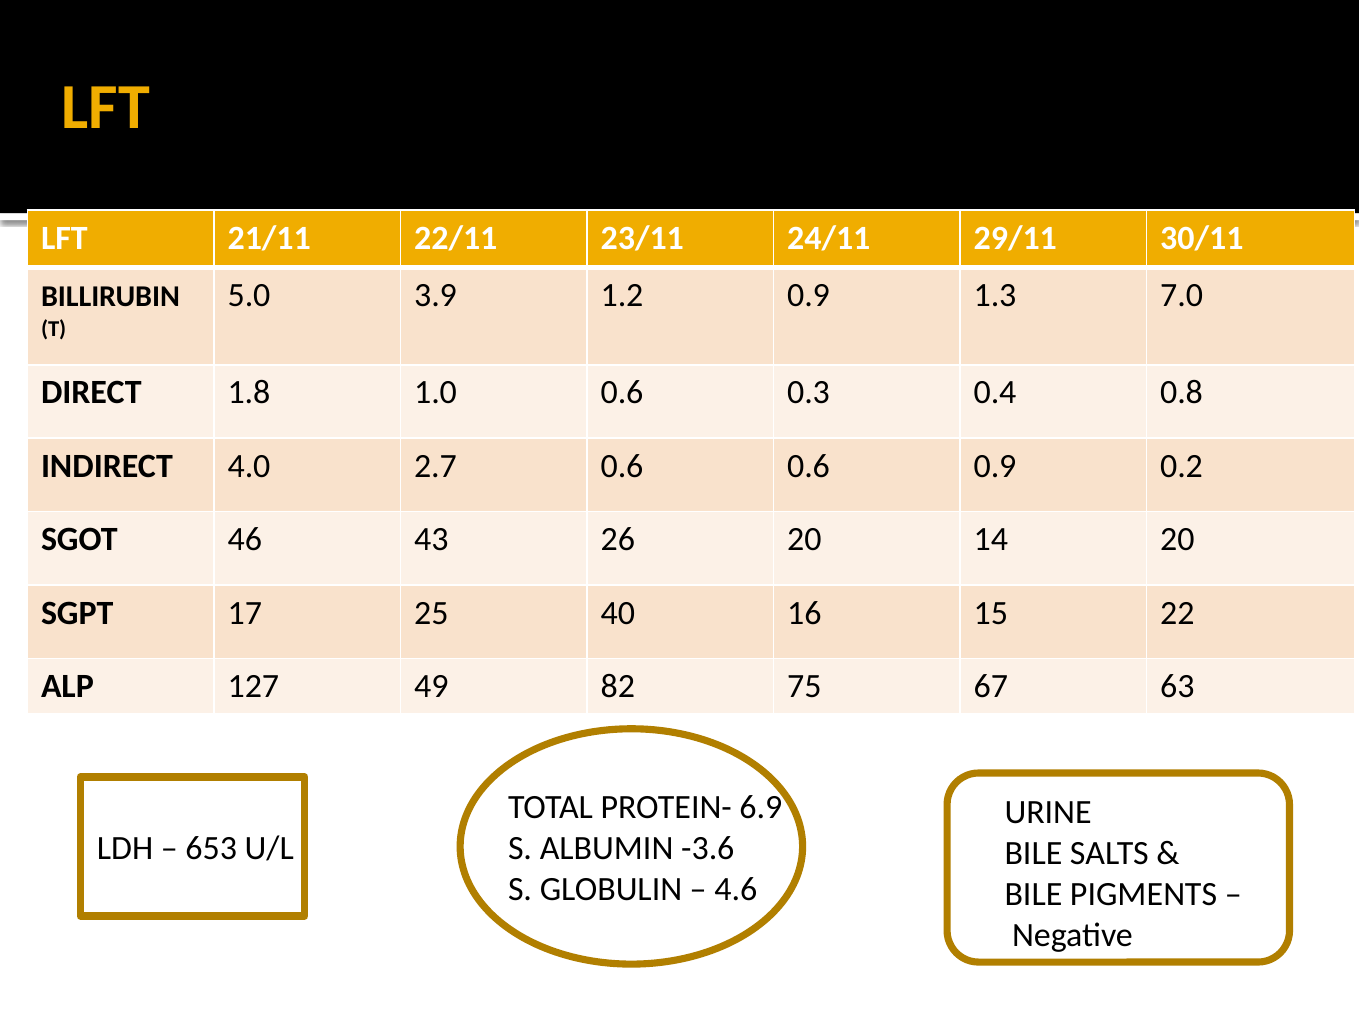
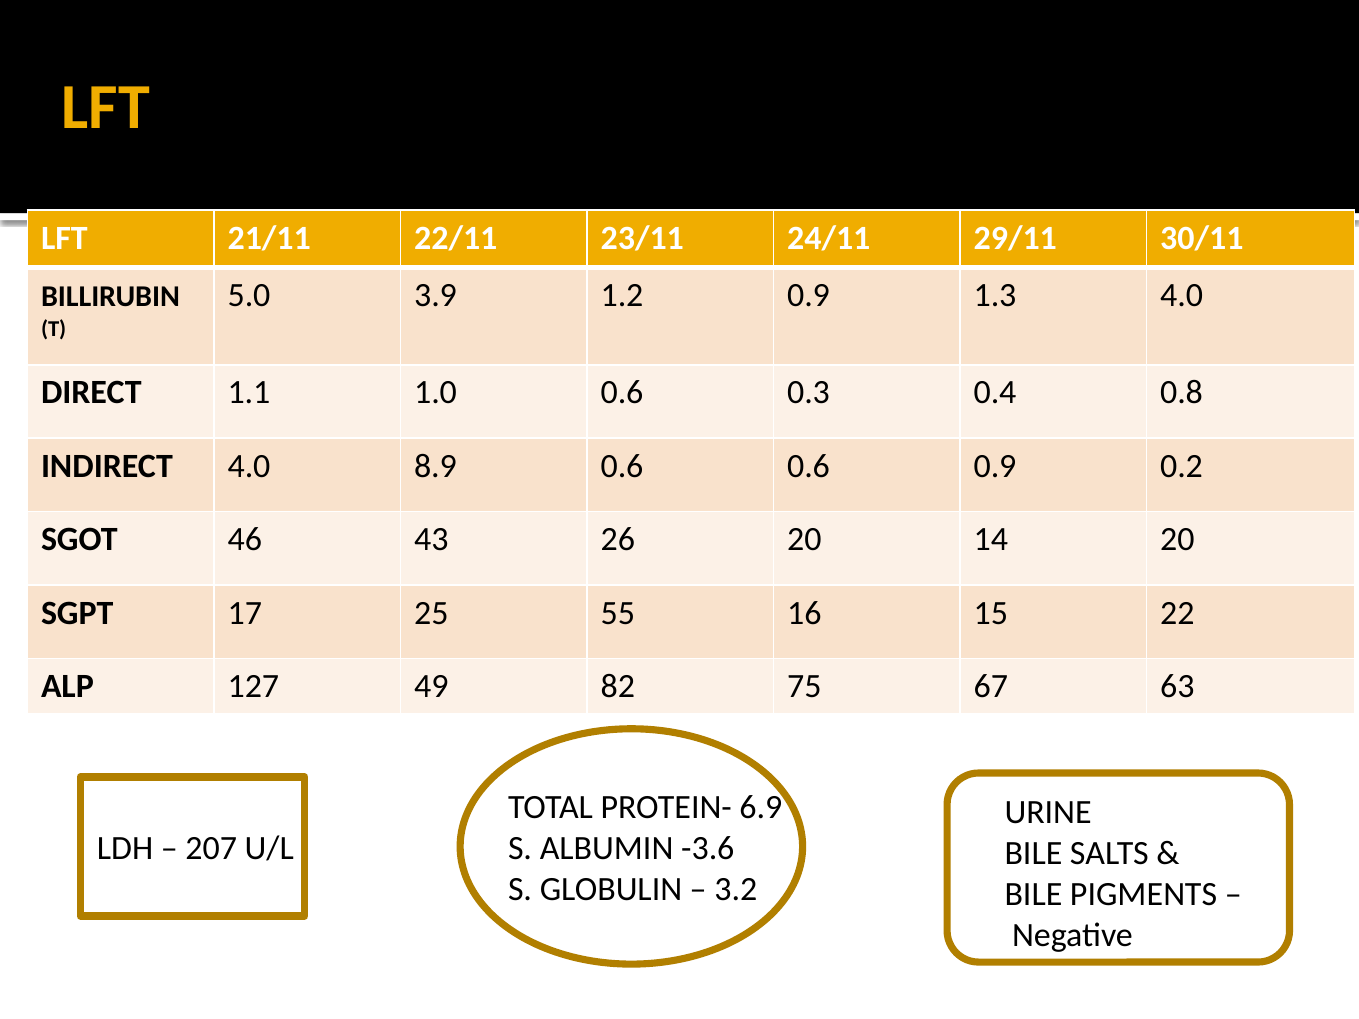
1.3 7.0: 7.0 -> 4.0
1.8: 1.8 -> 1.1
2.7: 2.7 -> 8.9
40: 40 -> 55
653: 653 -> 207
4.6: 4.6 -> 3.2
